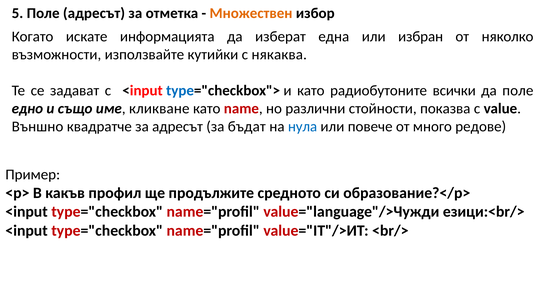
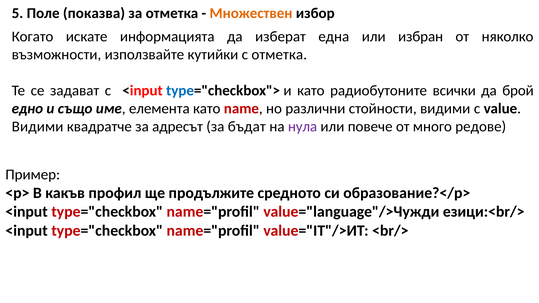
Поле адресът: адресът -> показва
с някаква: някаква -> отметка
да поле: поле -> брой
кликване: кликване -> елемента
стойности показва: показва -> видими
Външно at (38, 126): Външно -> Видими
нула colour: blue -> purple
